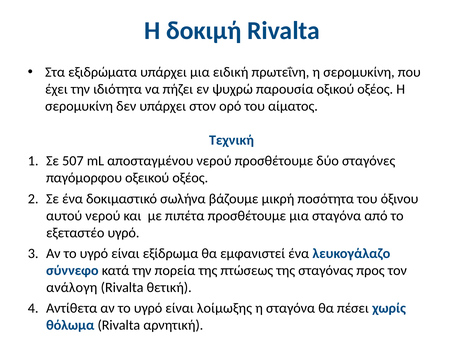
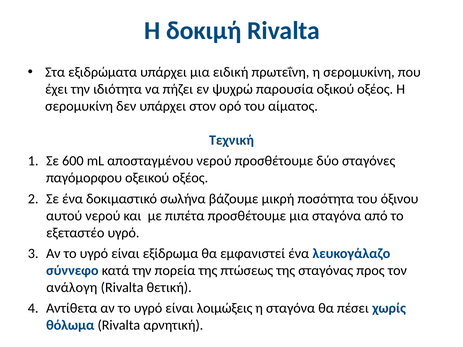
507: 507 -> 600
λοίμωξης: λοίμωξης -> λοιμώξεις
